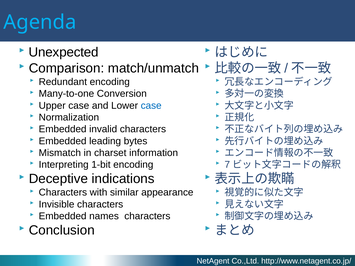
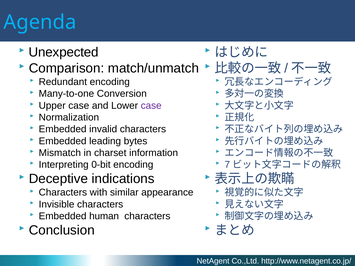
case at (151, 106) colour: blue -> purple
1-bit: 1-bit -> 0-bit
names: names -> human
